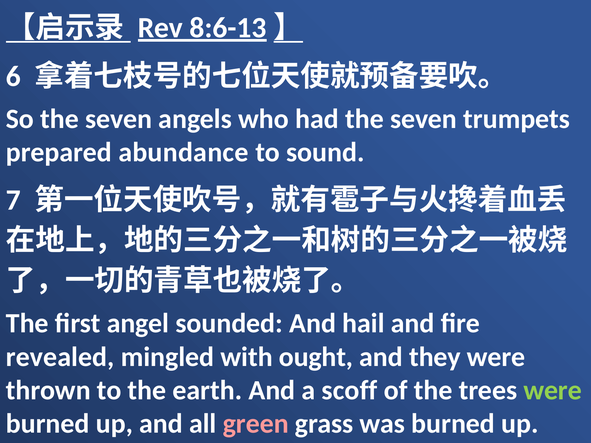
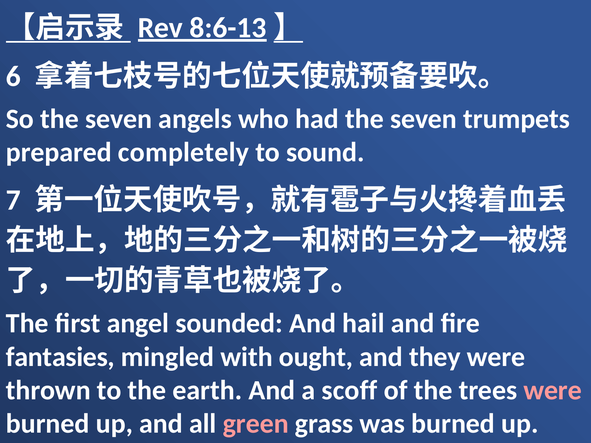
abundance: abundance -> completely
revealed: revealed -> fantasies
were at (553, 391) colour: light green -> pink
